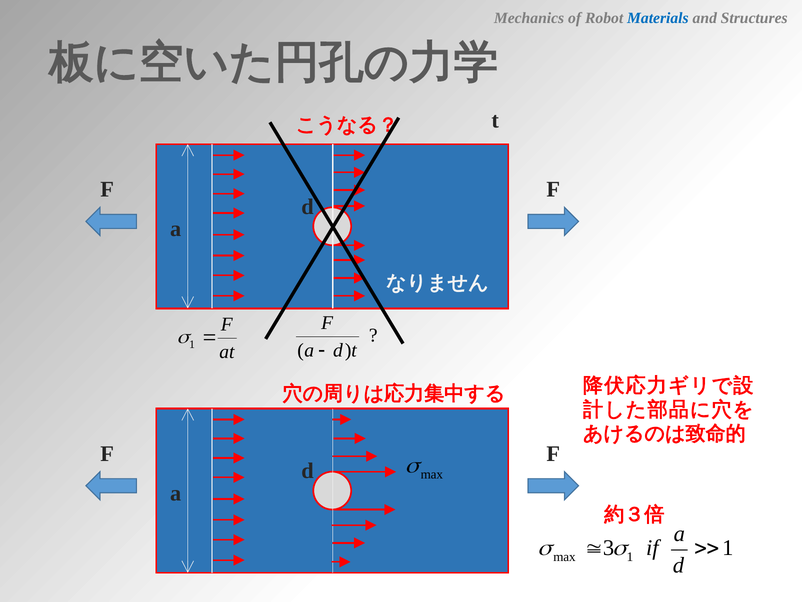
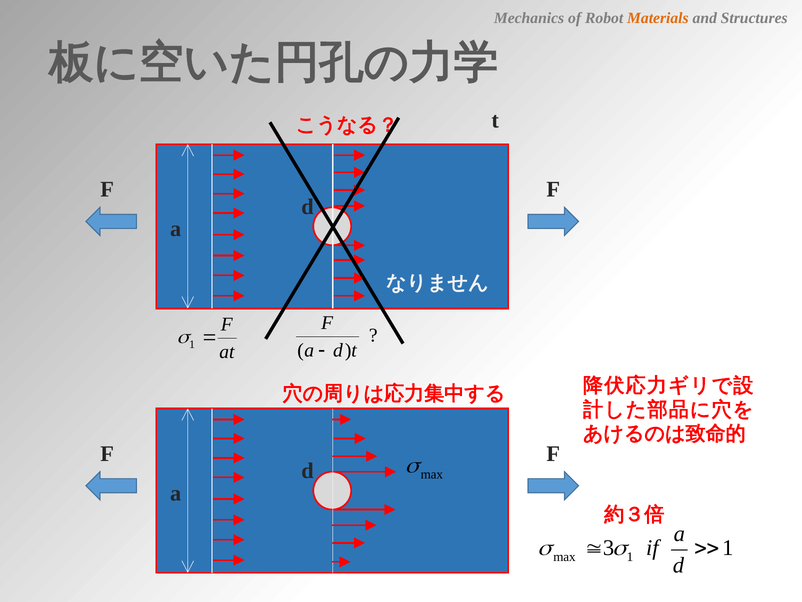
Materials colour: blue -> orange
